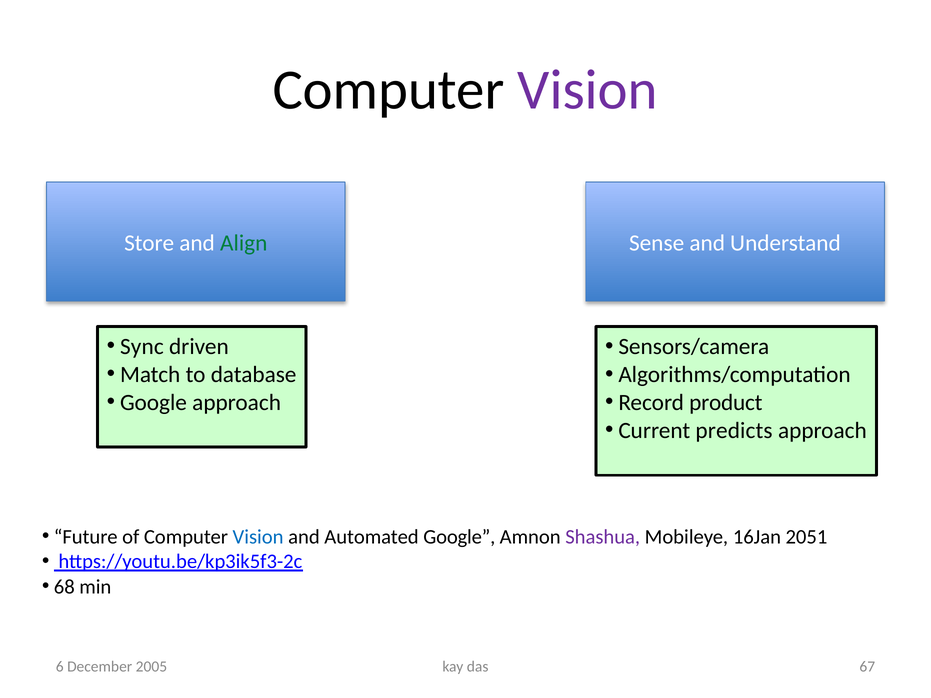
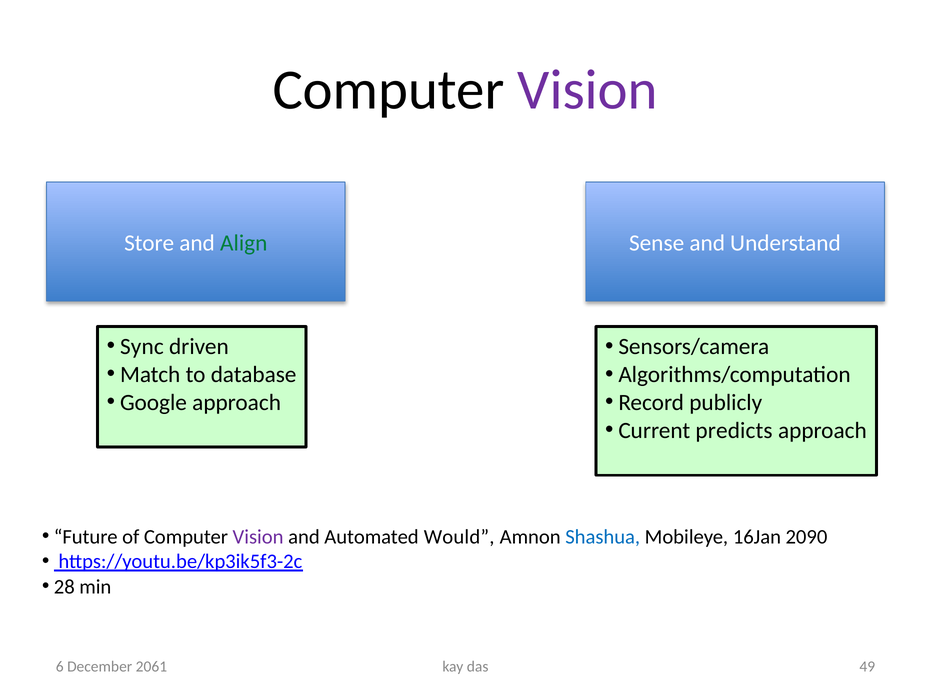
product: product -> publicly
Vision at (258, 537) colour: blue -> purple
Automated Google: Google -> Would
Shashua colour: purple -> blue
2051: 2051 -> 2090
68: 68 -> 28
67: 67 -> 49
2005: 2005 -> 2061
